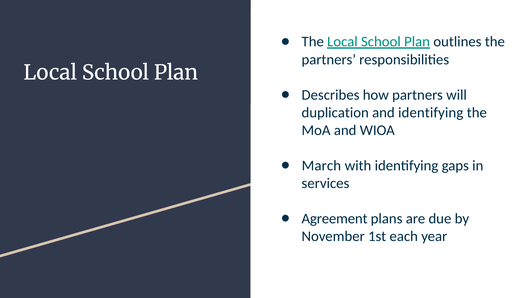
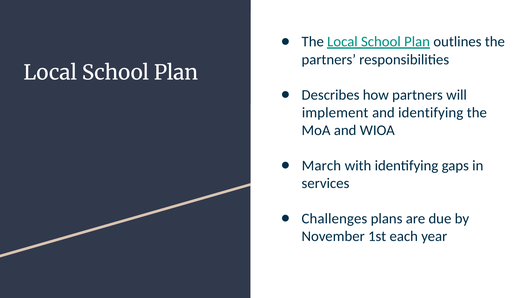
duplication: duplication -> implement
Agreement: Agreement -> Challenges
